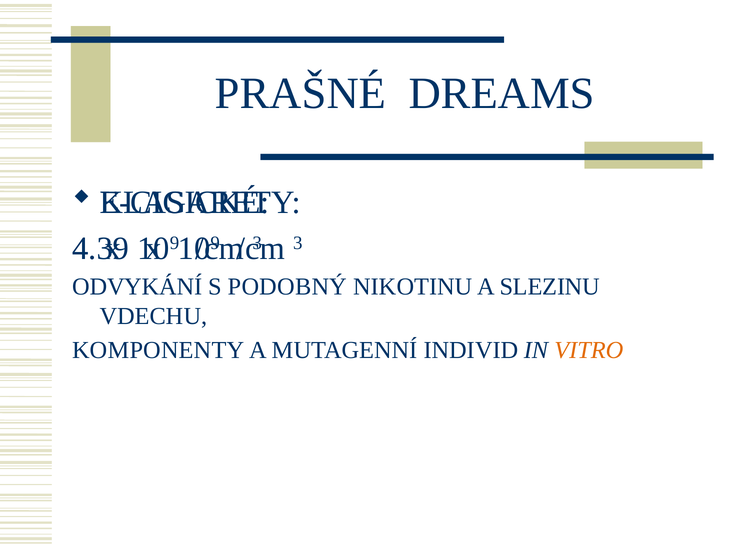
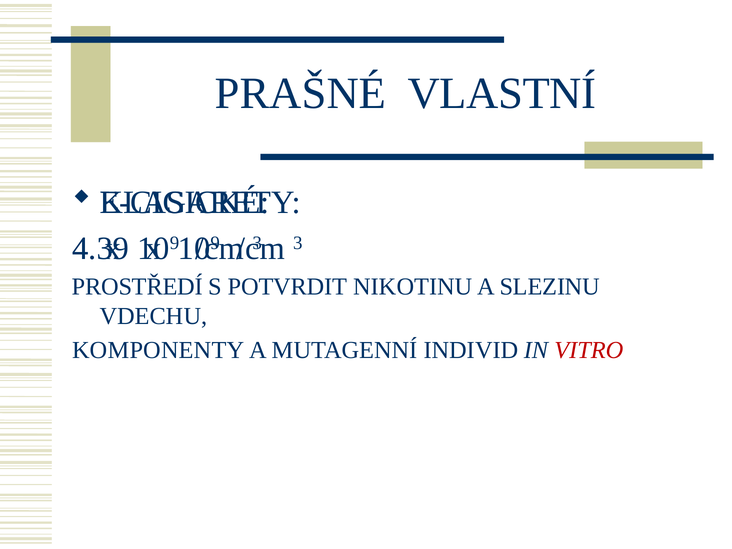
DREAMS: DREAMS -> VLASTNÍ
ODVYKÁNÍ: ODVYKÁNÍ -> PROSTŘEDÍ
PODOBNÝ: PODOBNÝ -> POTVRDIT
VITRO colour: orange -> red
